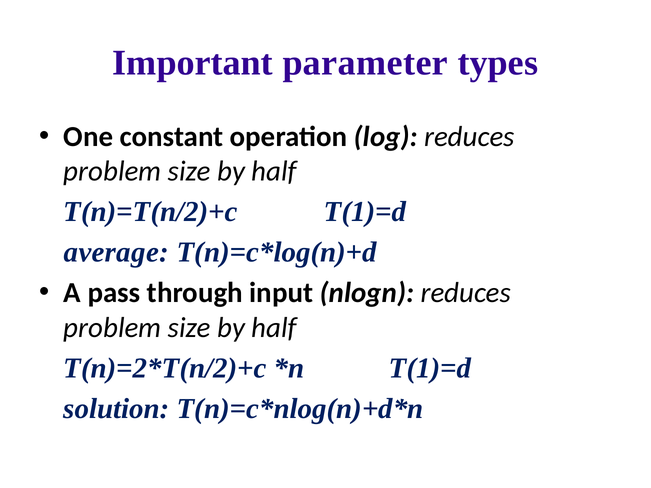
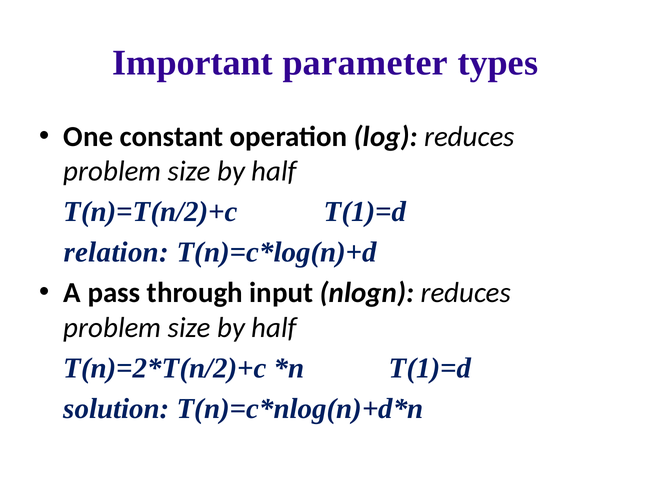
average: average -> relation
